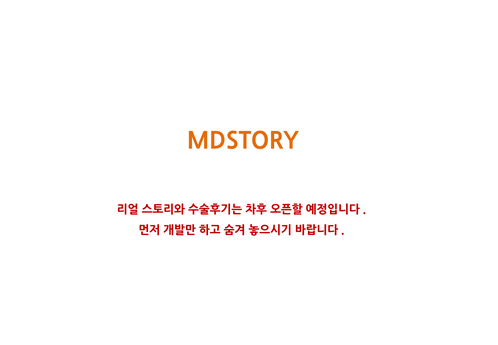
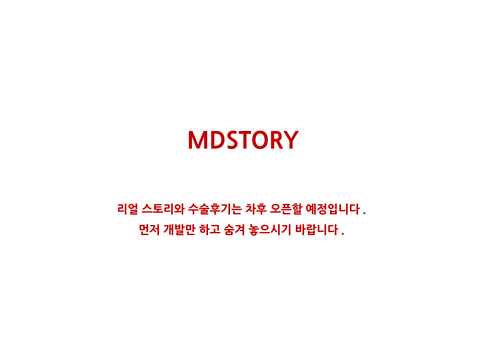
MDSTORY colour: orange -> red
